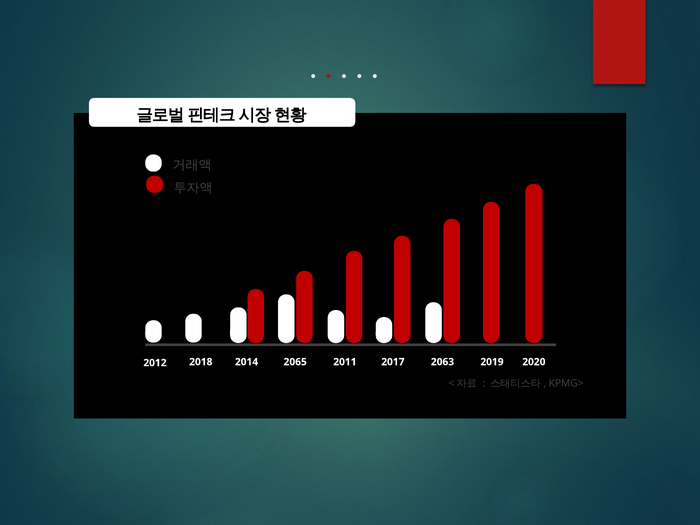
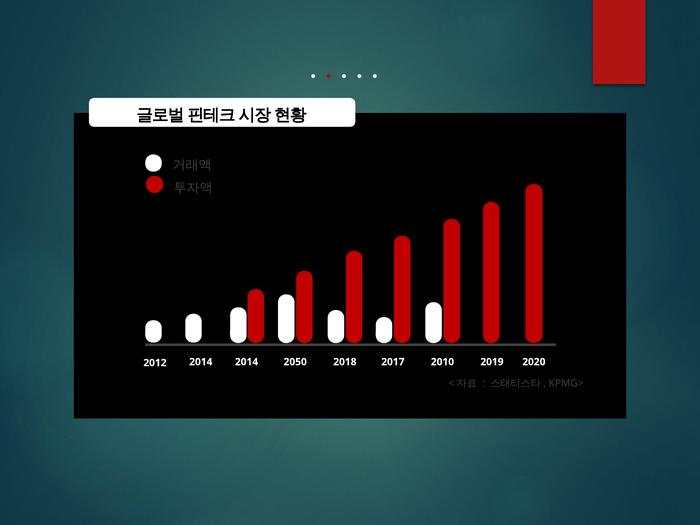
2018 at (201, 362): 2018 -> 2014
2065: 2065 -> 2050
2011: 2011 -> 2018
2063: 2063 -> 2010
